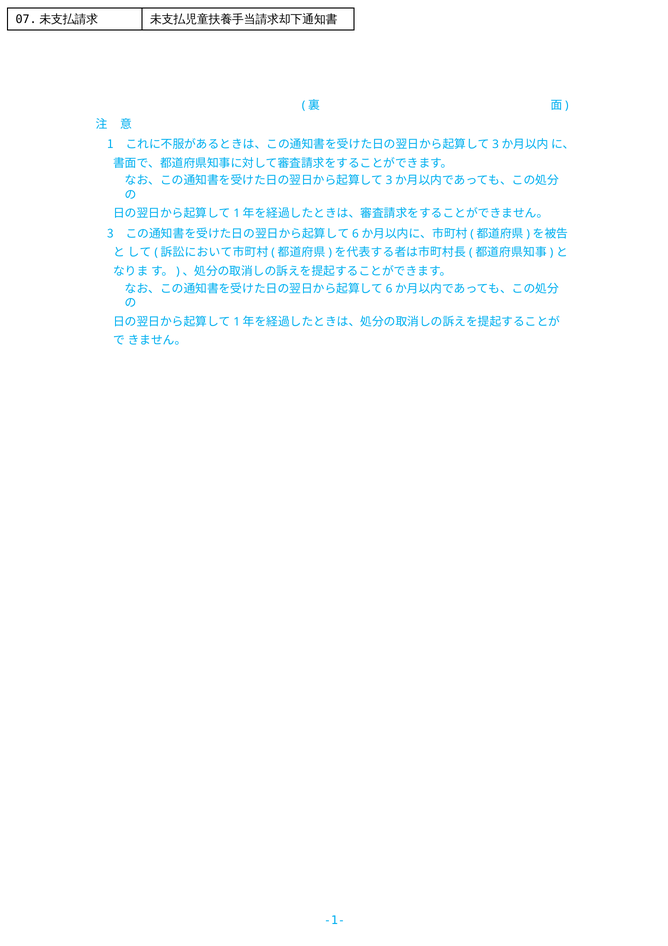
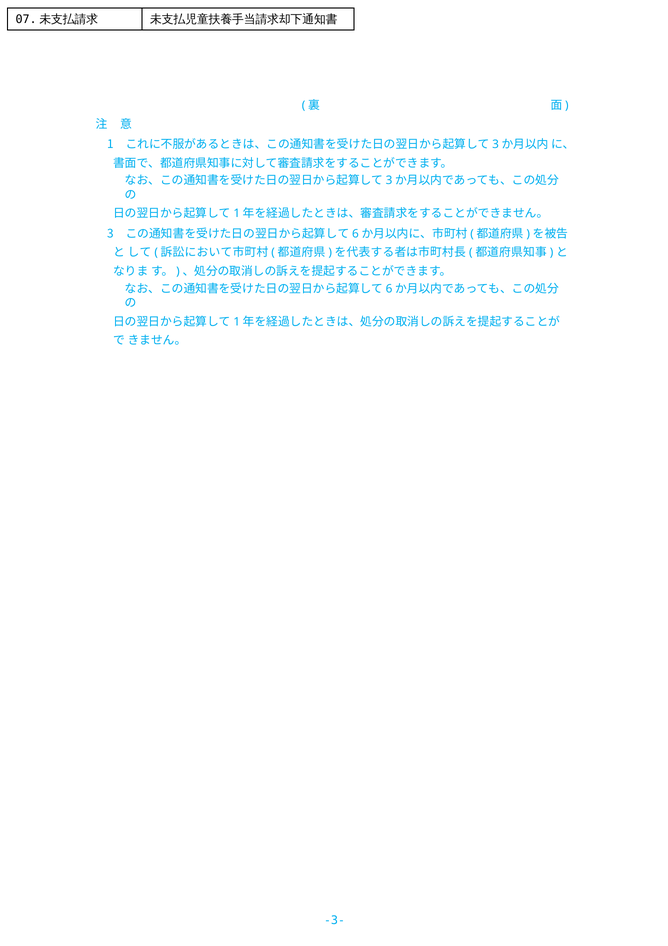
-1-: -1- -> -3-
